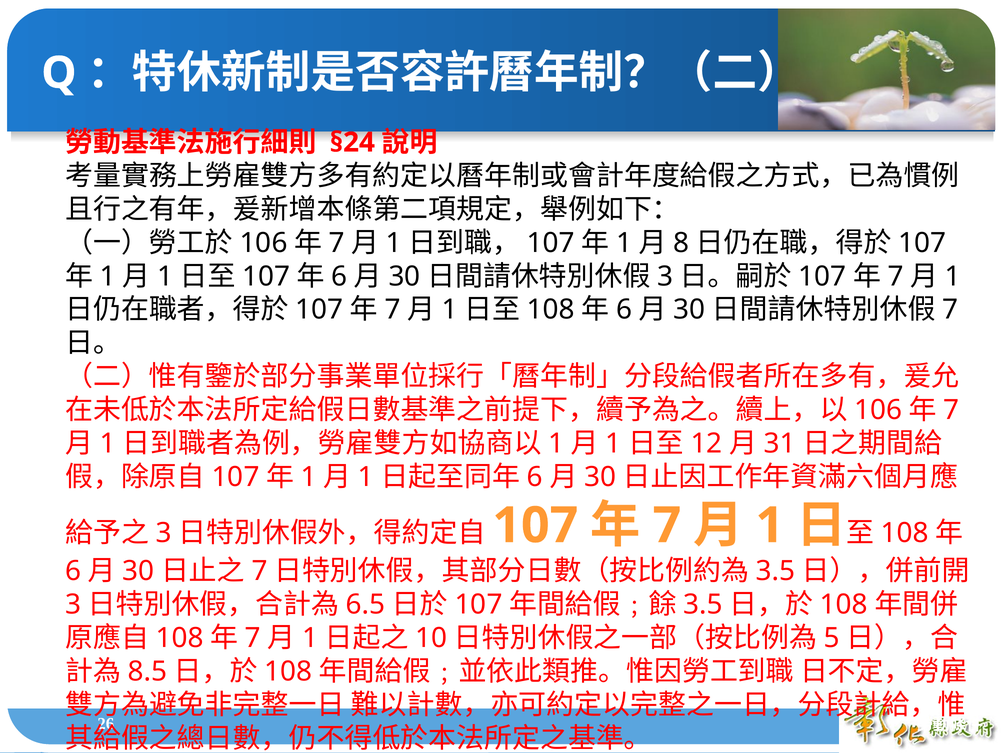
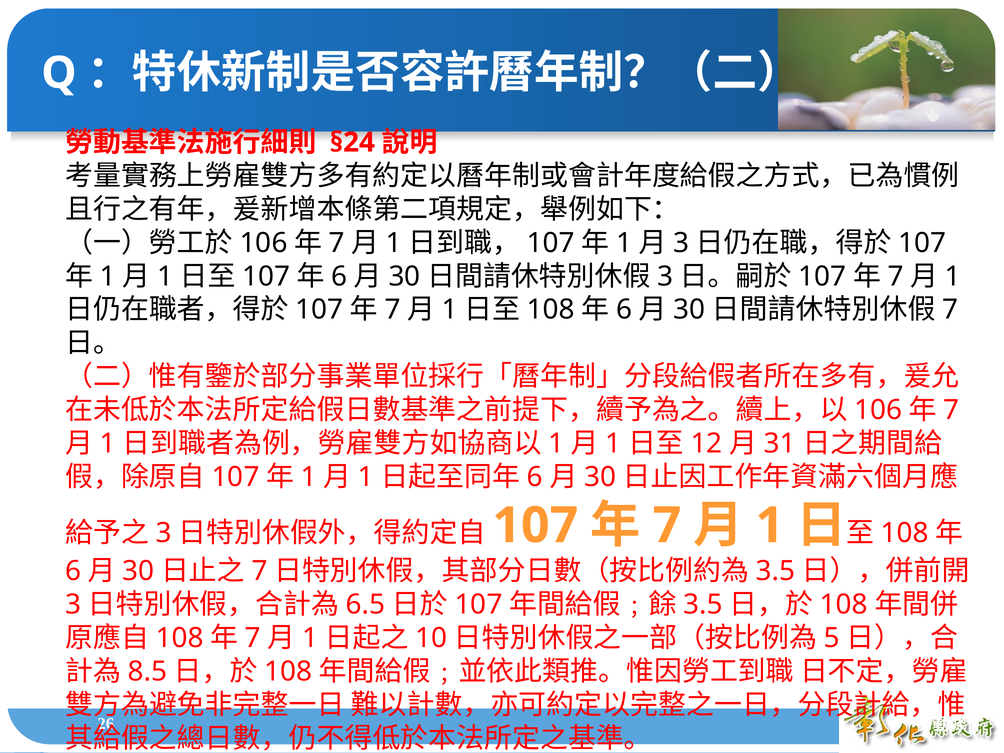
8 at (681, 243): 8 -> 3
